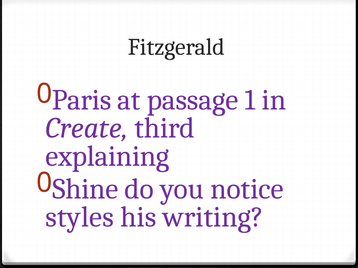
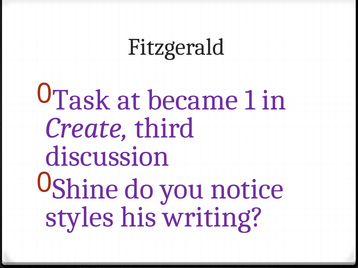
Paris: Paris -> Task
passage: passage -> became
explaining: explaining -> discussion
